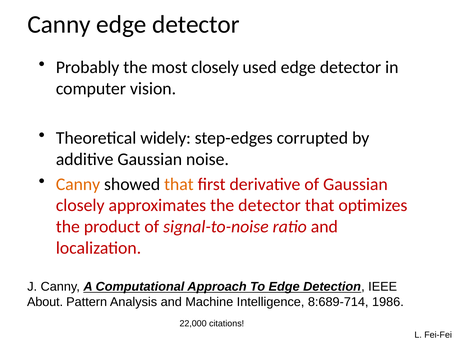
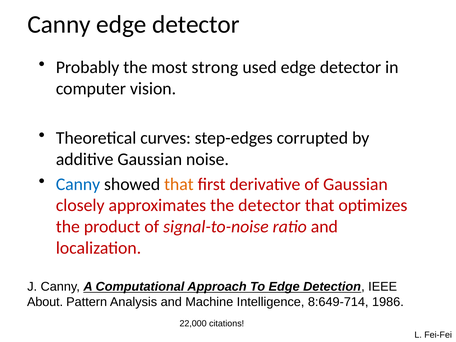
most closely: closely -> strong
widely: widely -> curves
Canny at (78, 184) colour: orange -> blue
8:689-714: 8:689-714 -> 8:649-714
